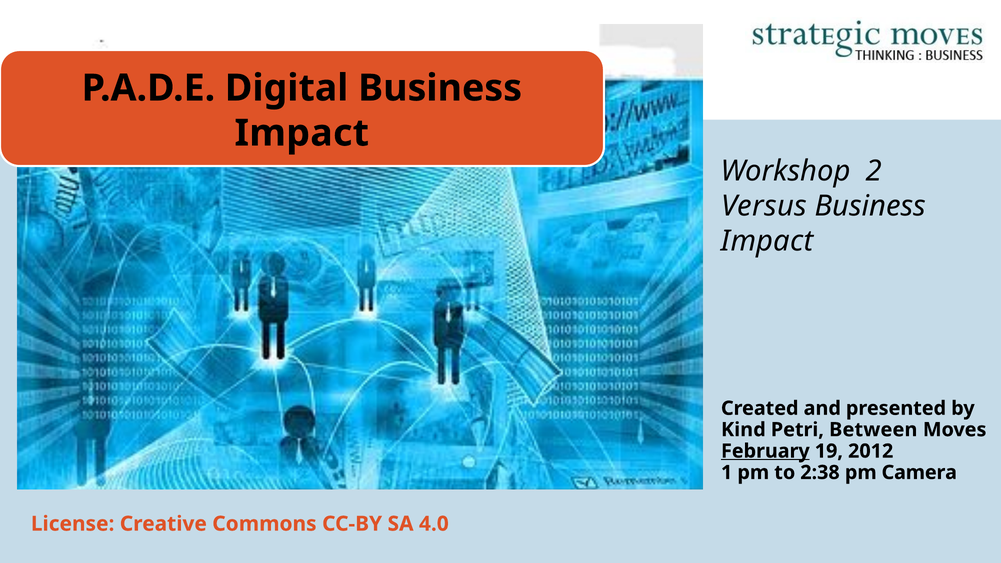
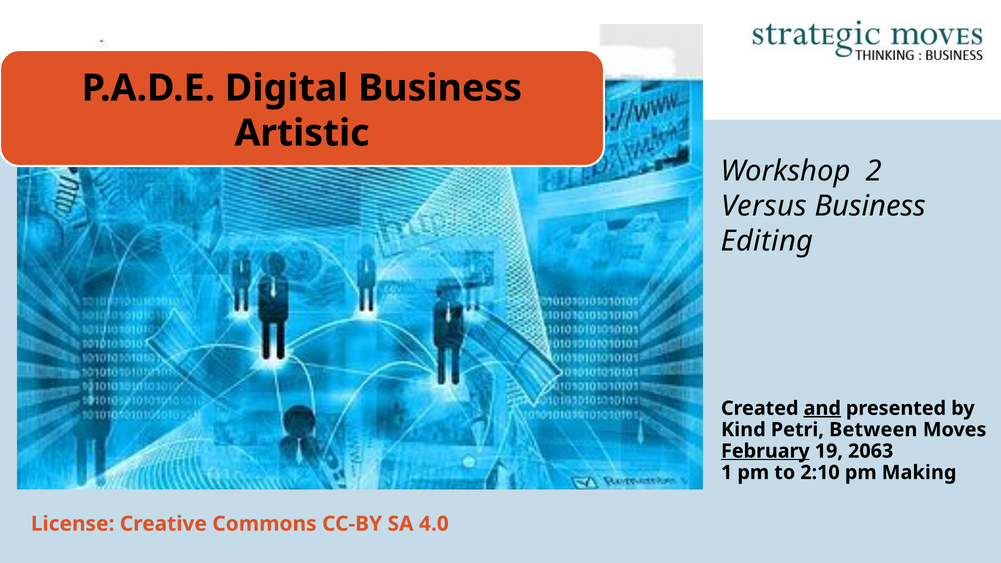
Impact at (302, 133): Impact -> Artistic
Impact at (767, 241): Impact -> Editing
and underline: none -> present
2012: 2012 -> 2063
2:38: 2:38 -> 2:10
Camera: Camera -> Making
